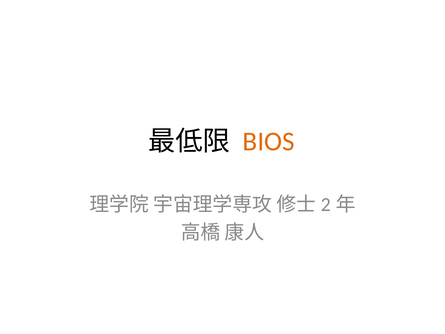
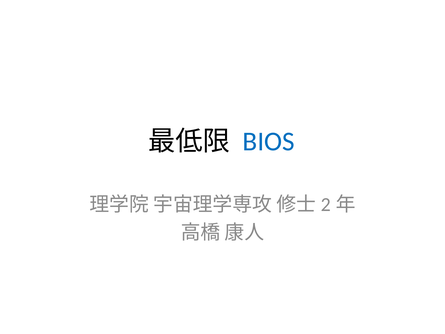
BIOS colour: orange -> blue
